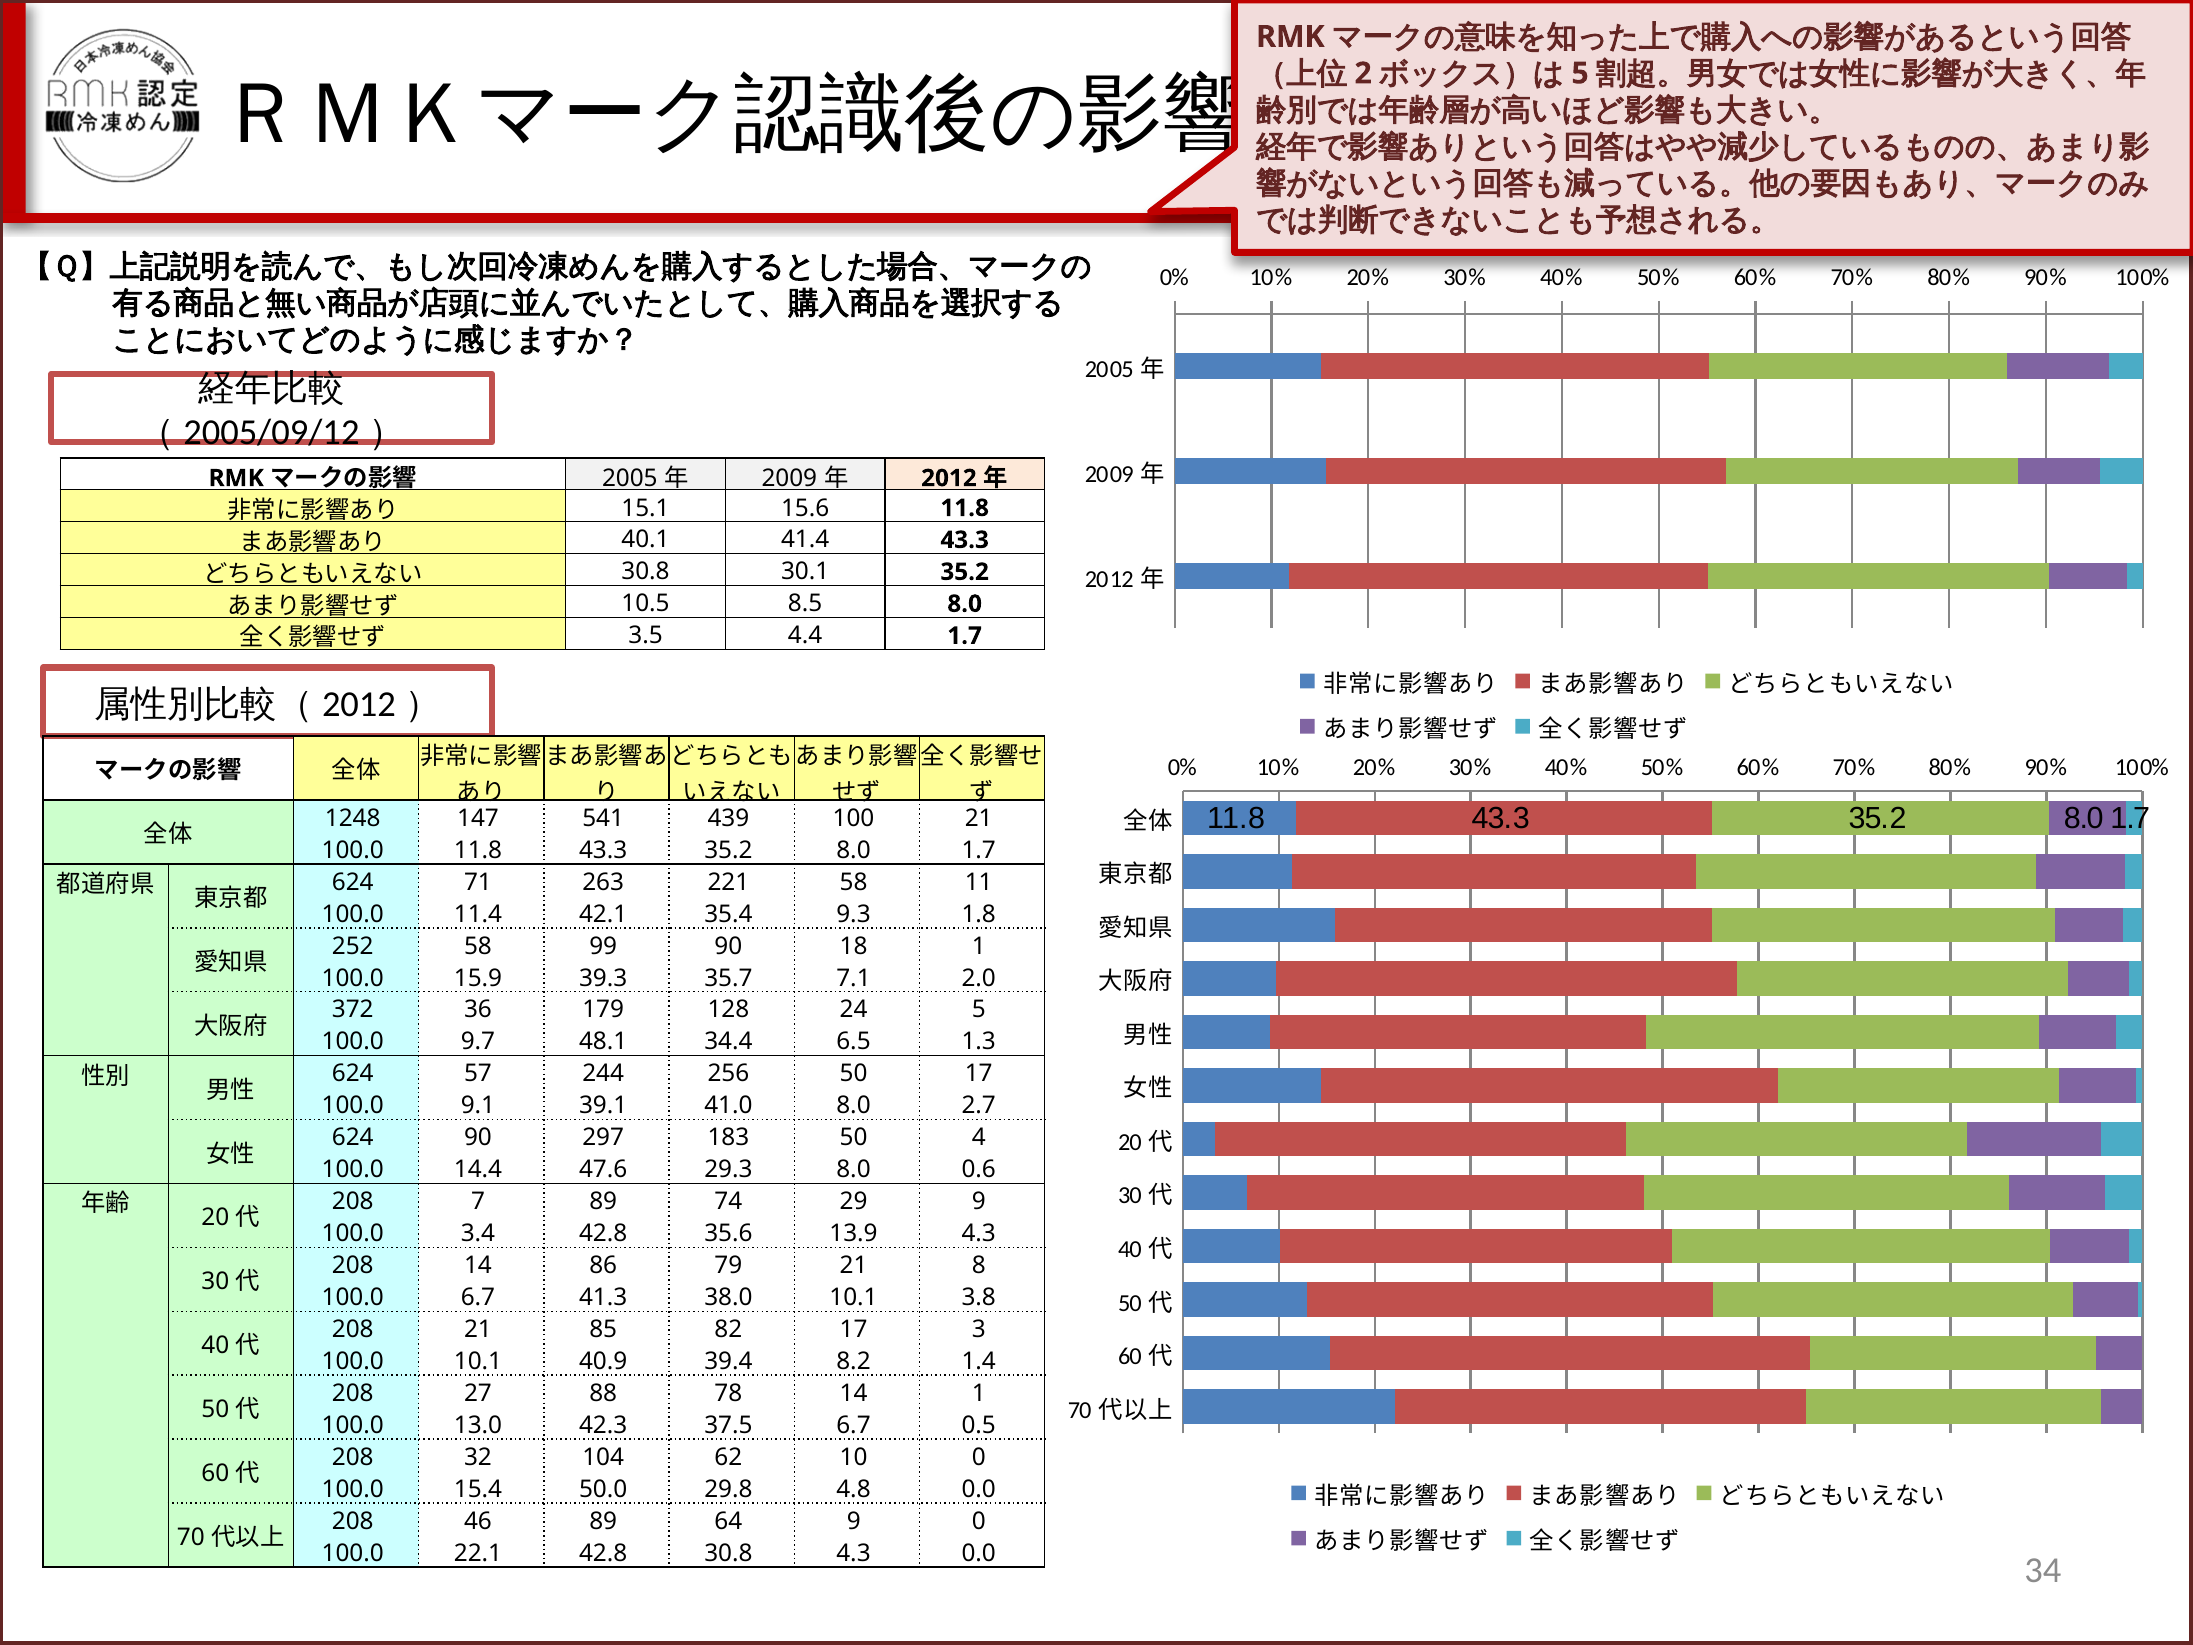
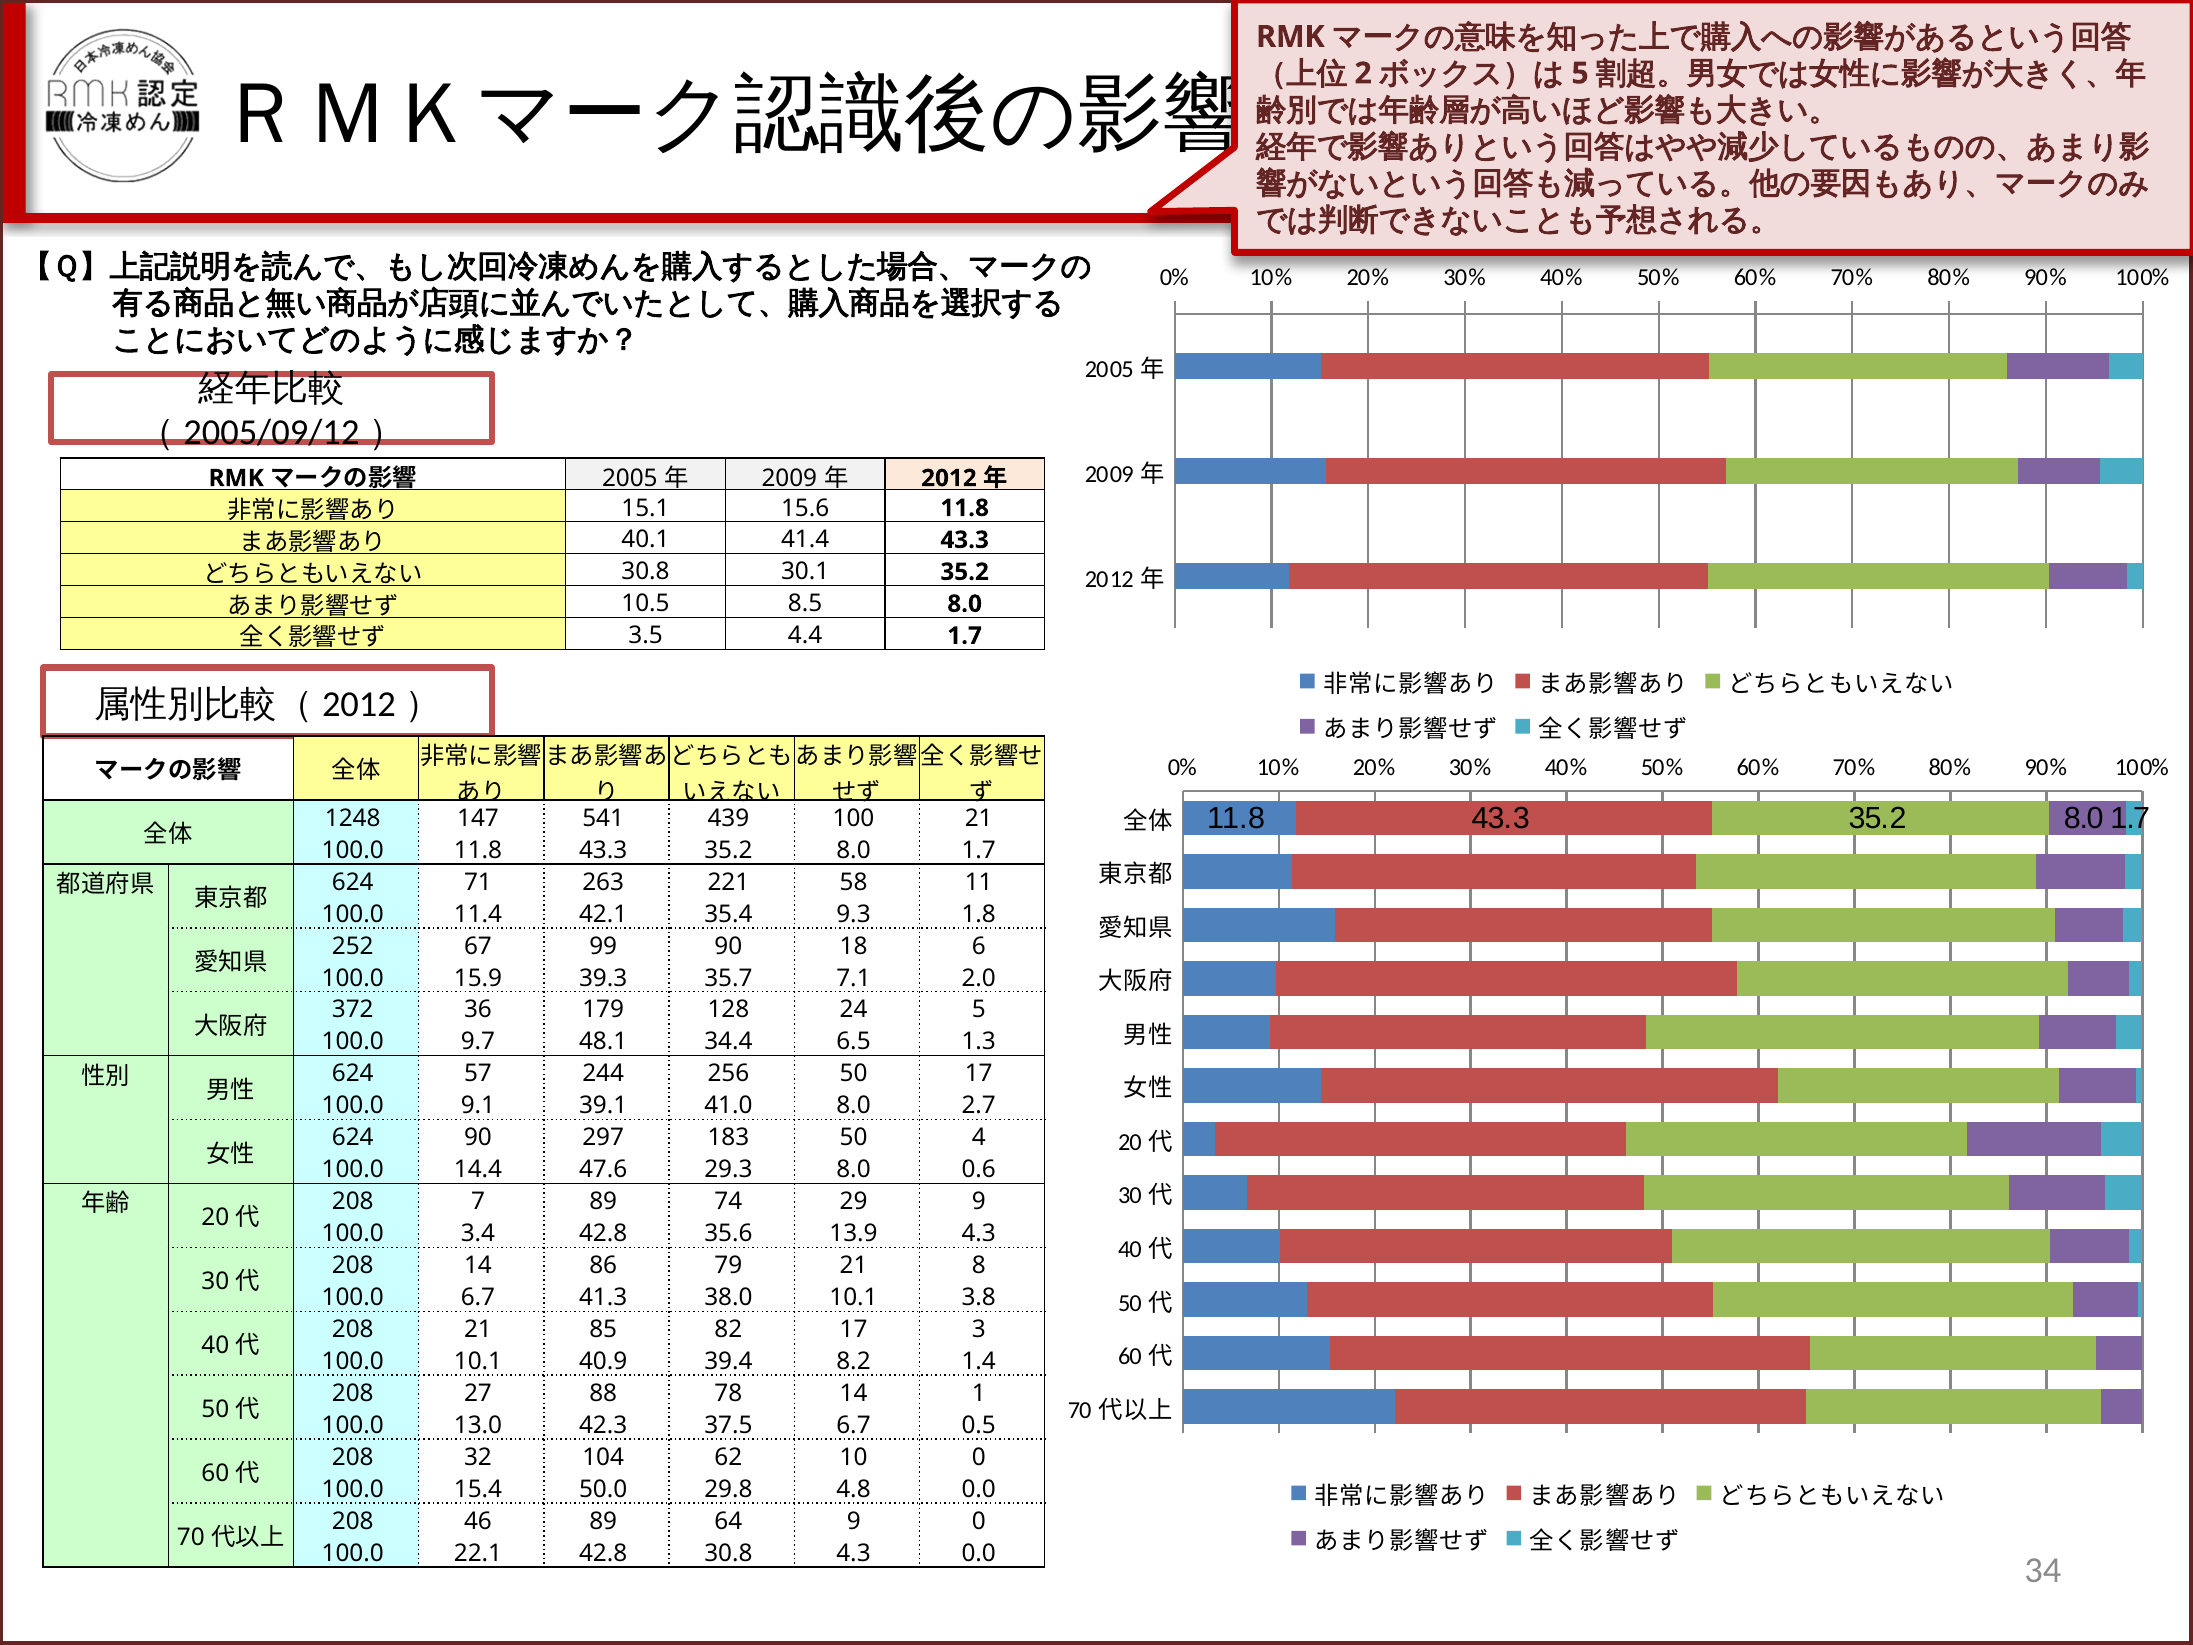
58 at (478, 946): 58 -> 67
18 1: 1 -> 6
